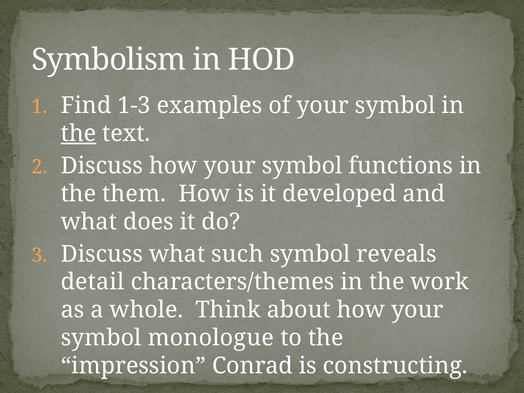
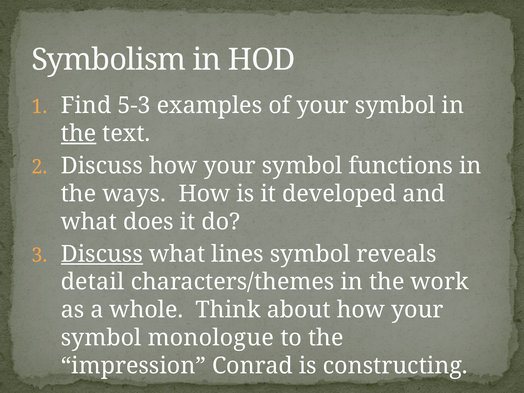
1-3: 1-3 -> 5-3
them: them -> ways
Discuss at (102, 254) underline: none -> present
such: such -> lines
